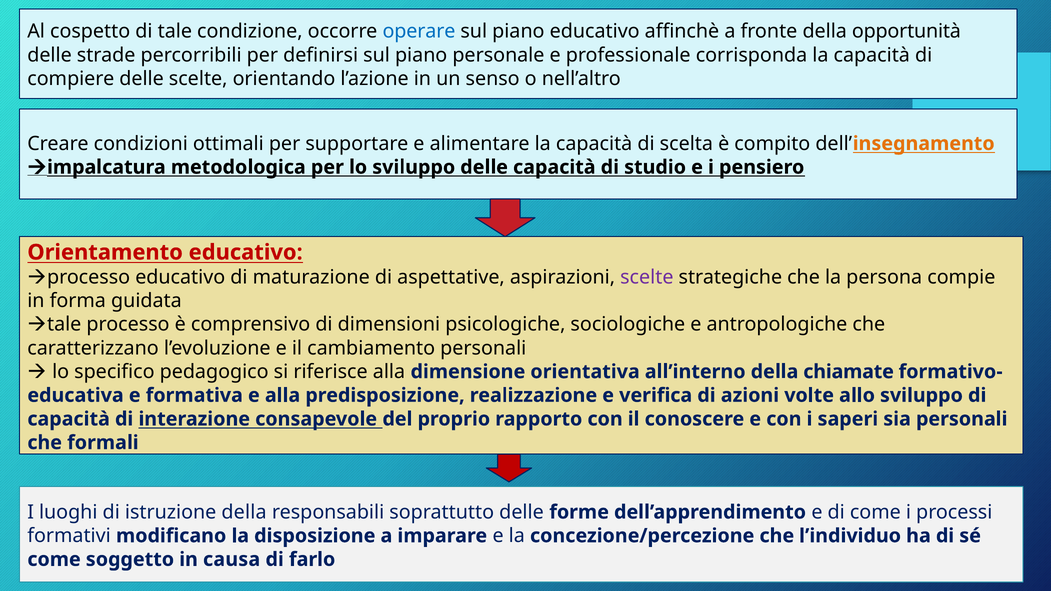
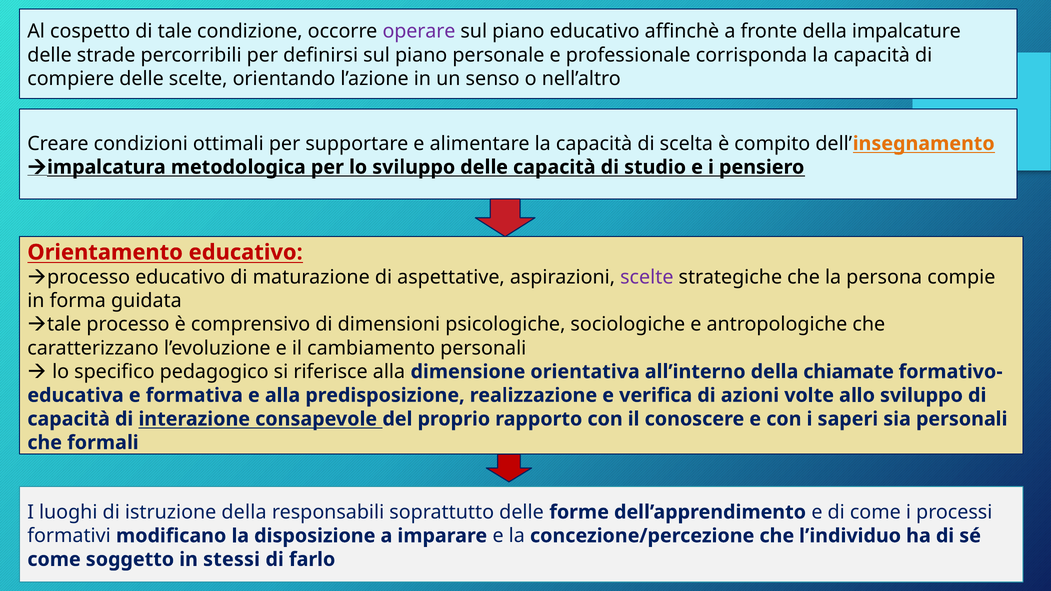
operare colour: blue -> purple
opportunità: opportunità -> impalcature
causa: causa -> stessi
